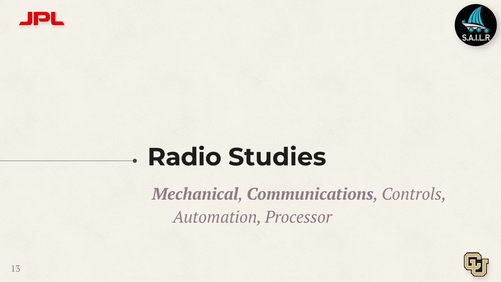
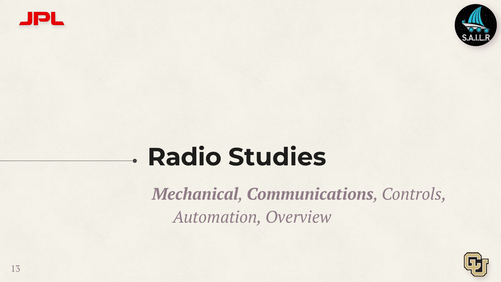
Processor: Processor -> Overview
